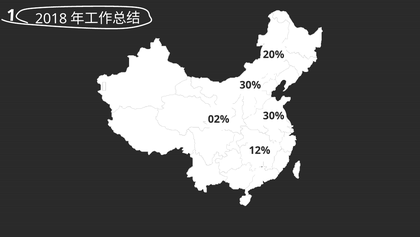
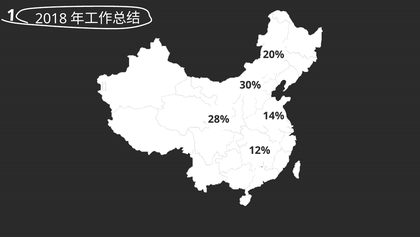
30% at (274, 115): 30% -> 14%
02%: 02% -> 28%
